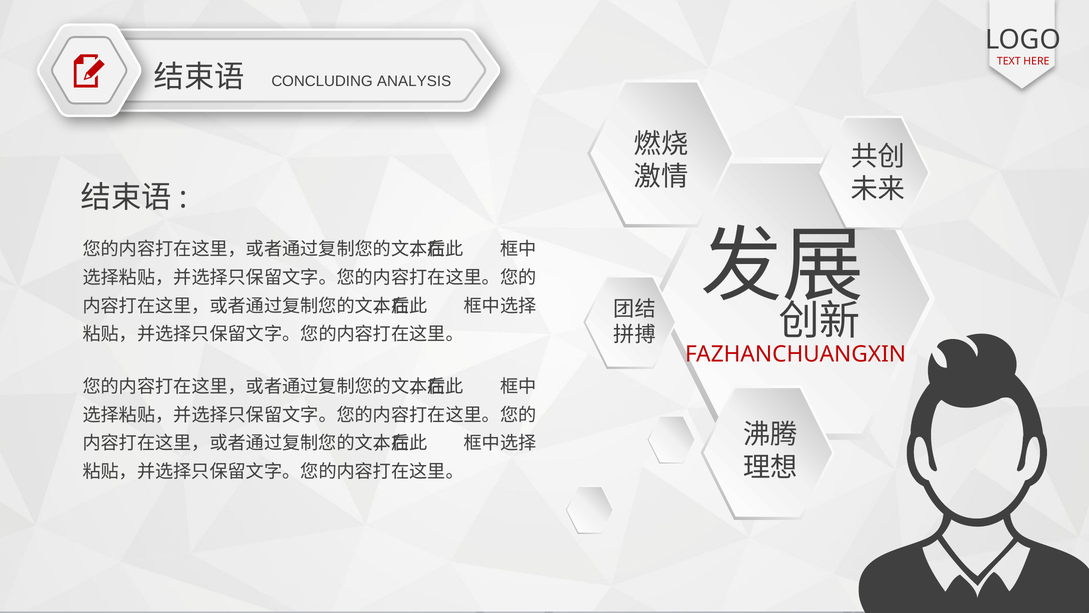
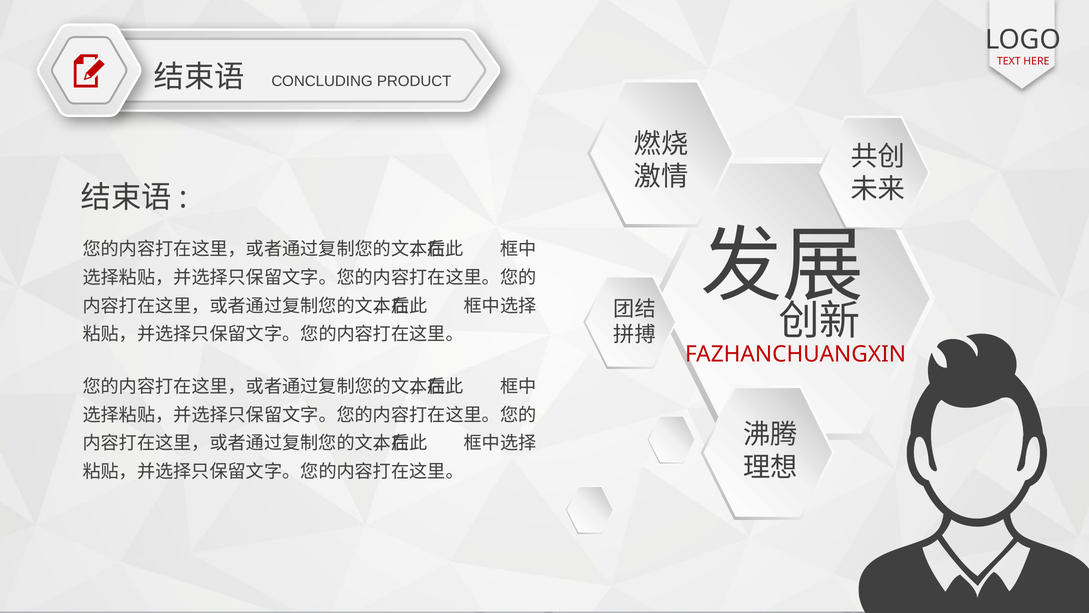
ANALYSIS: ANALYSIS -> PRODUCT
